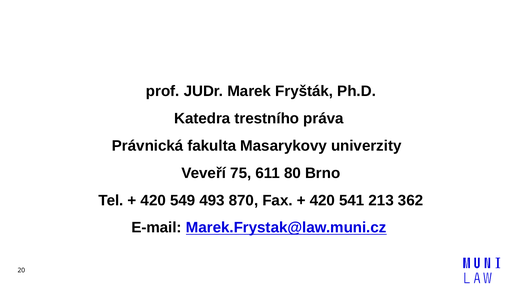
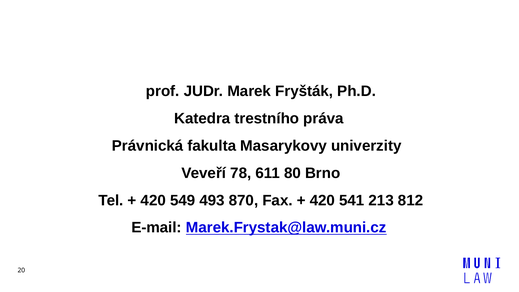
75: 75 -> 78
362: 362 -> 812
